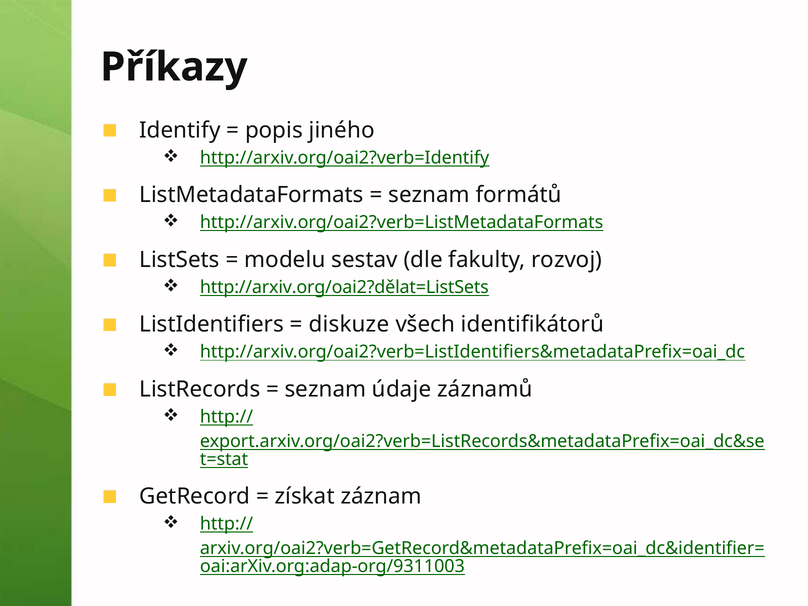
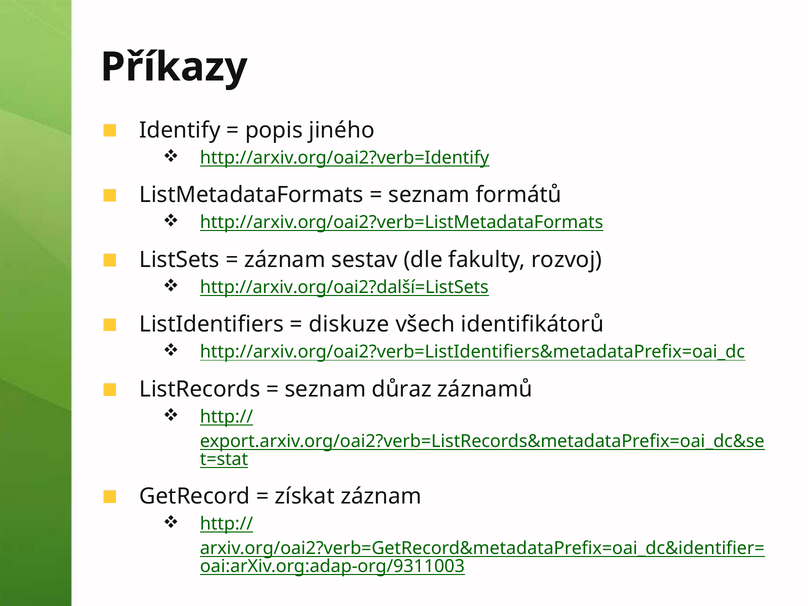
modelu at (285, 260): modelu -> záznam
http://arxiv.org/oai2?dělat=ListSets: http://arxiv.org/oai2?dělat=ListSets -> http://arxiv.org/oai2?další=ListSets
údaje: údaje -> důraz
